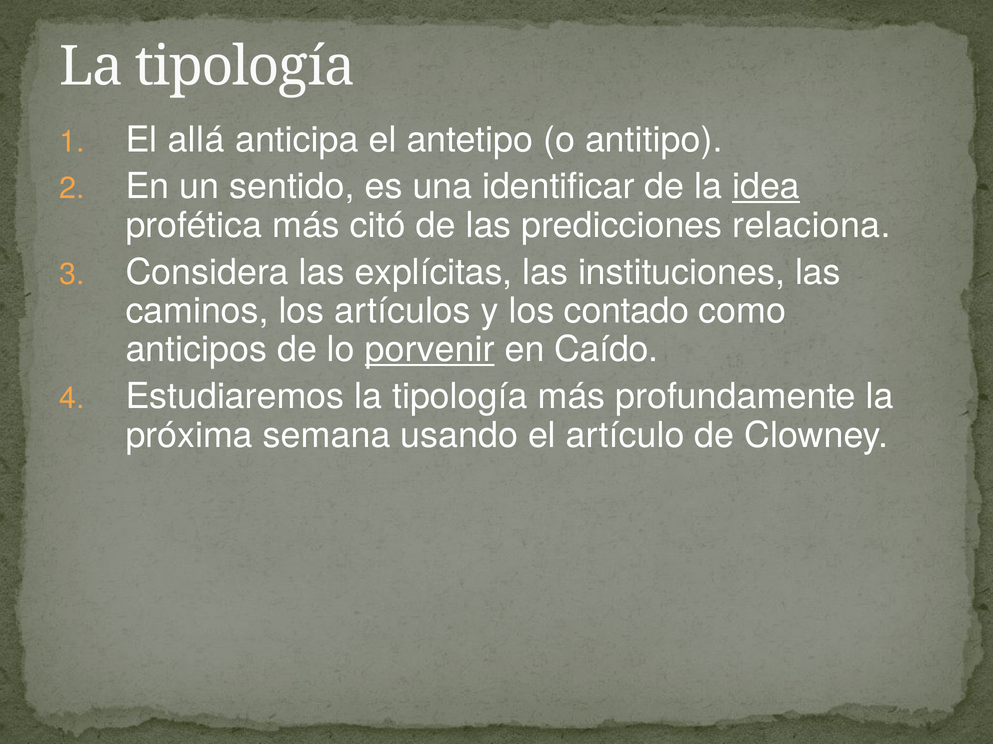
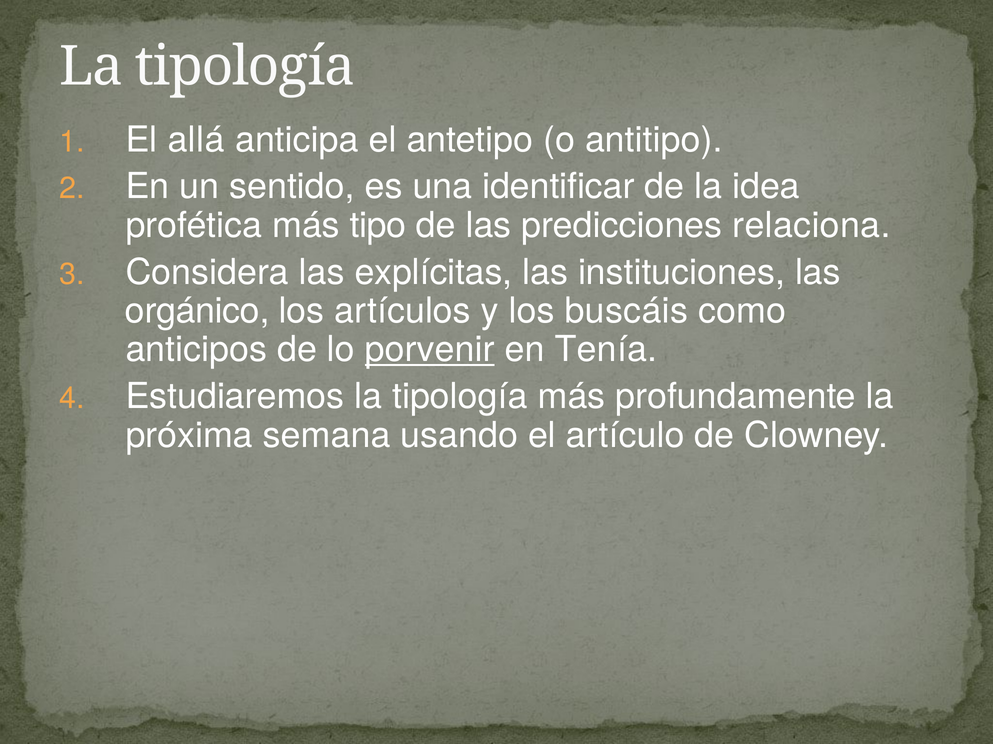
idea underline: present -> none
citó: citó -> tipo
caminos: caminos -> orgánico
contado: contado -> buscáis
Caído: Caído -> Tenía
